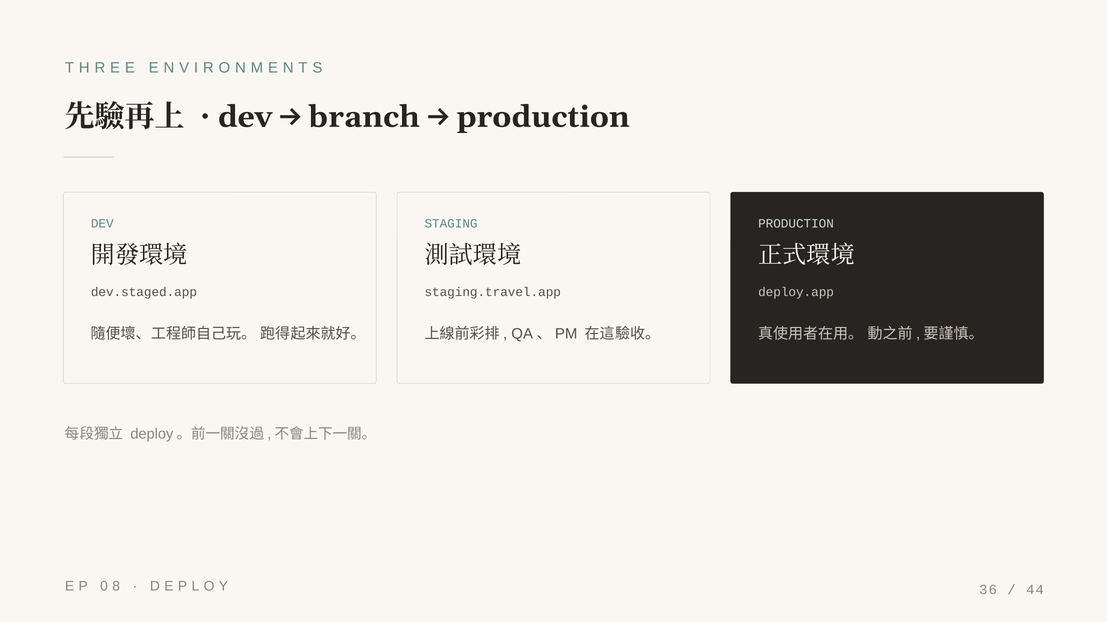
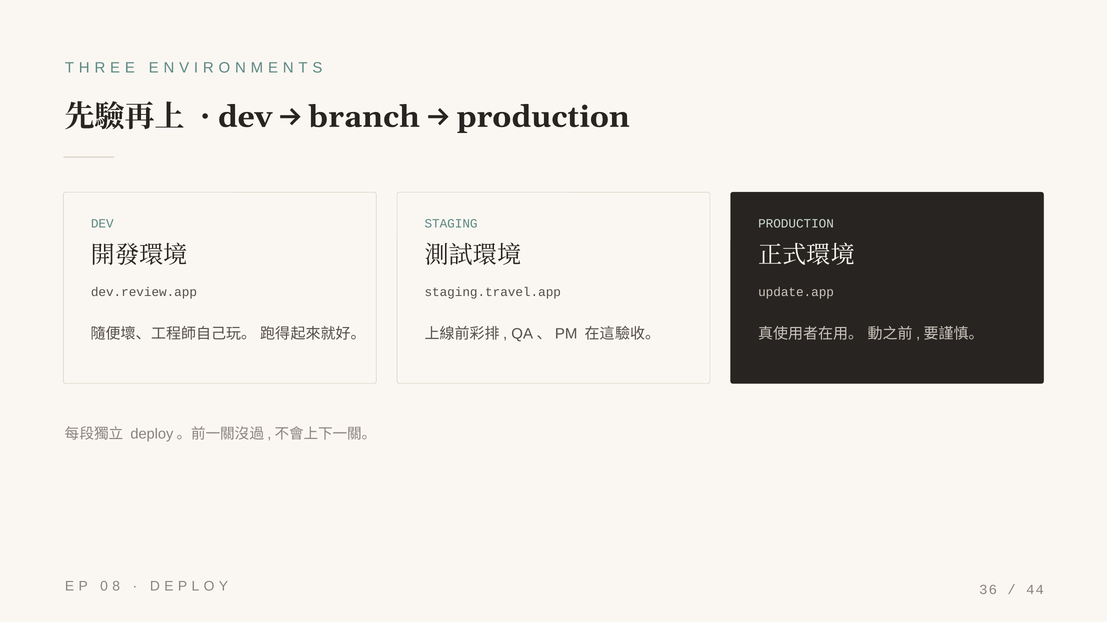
dev.staged.app: dev.staged.app -> dev.review.app
deploy.app: deploy.app -> update.app
